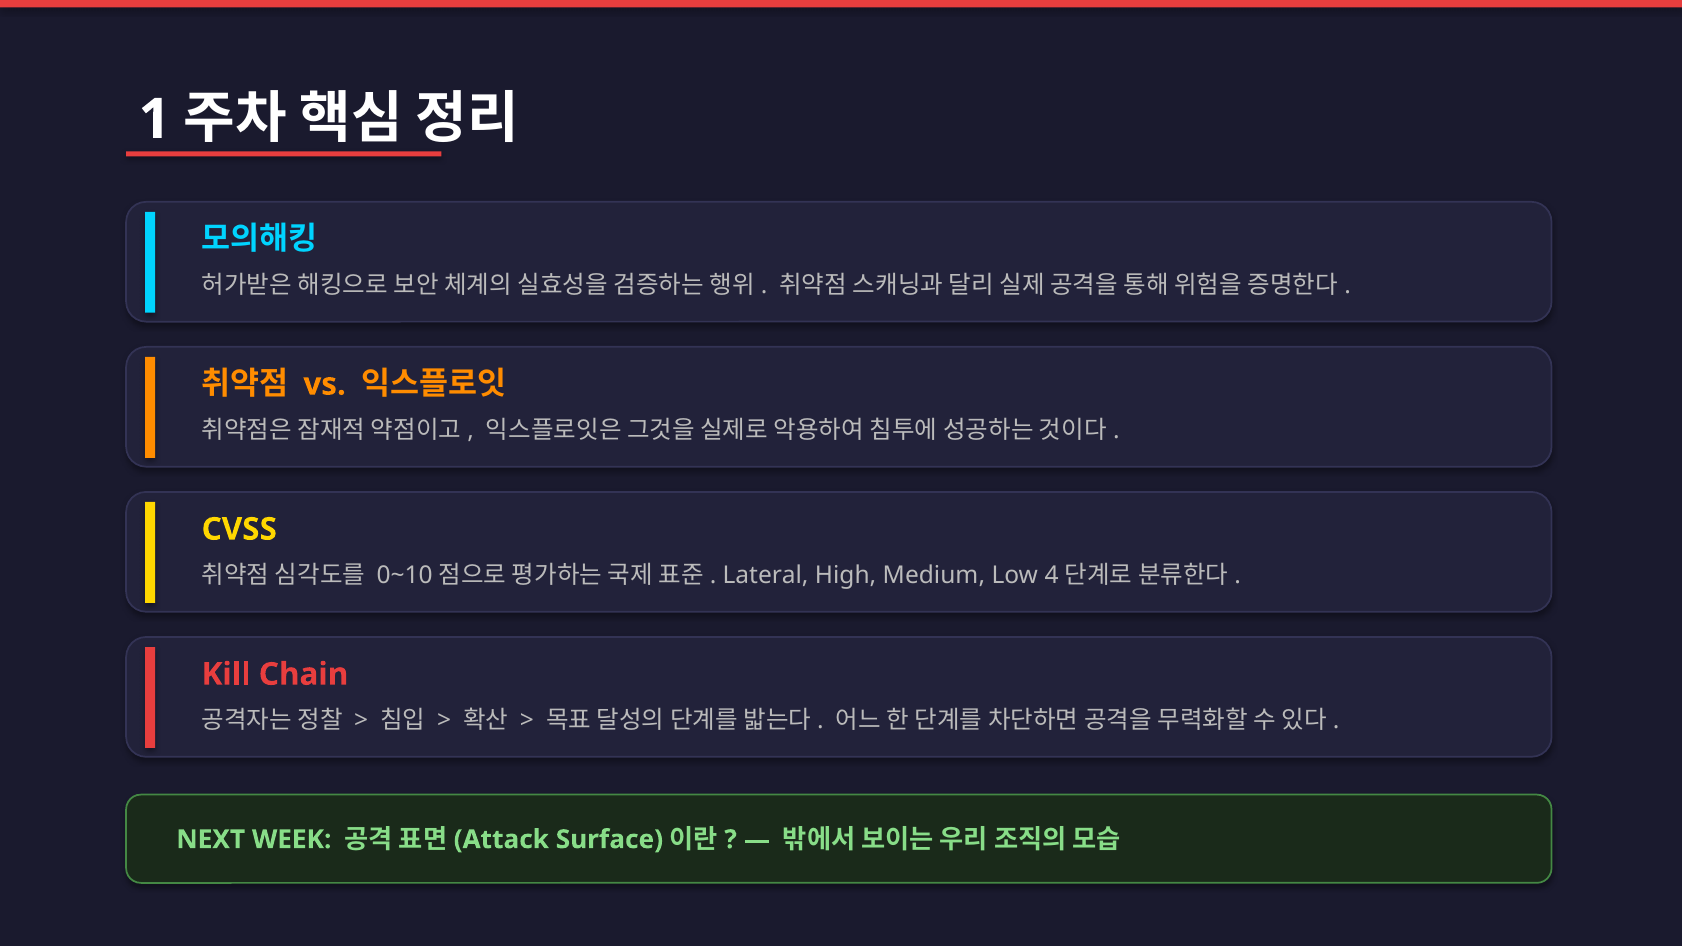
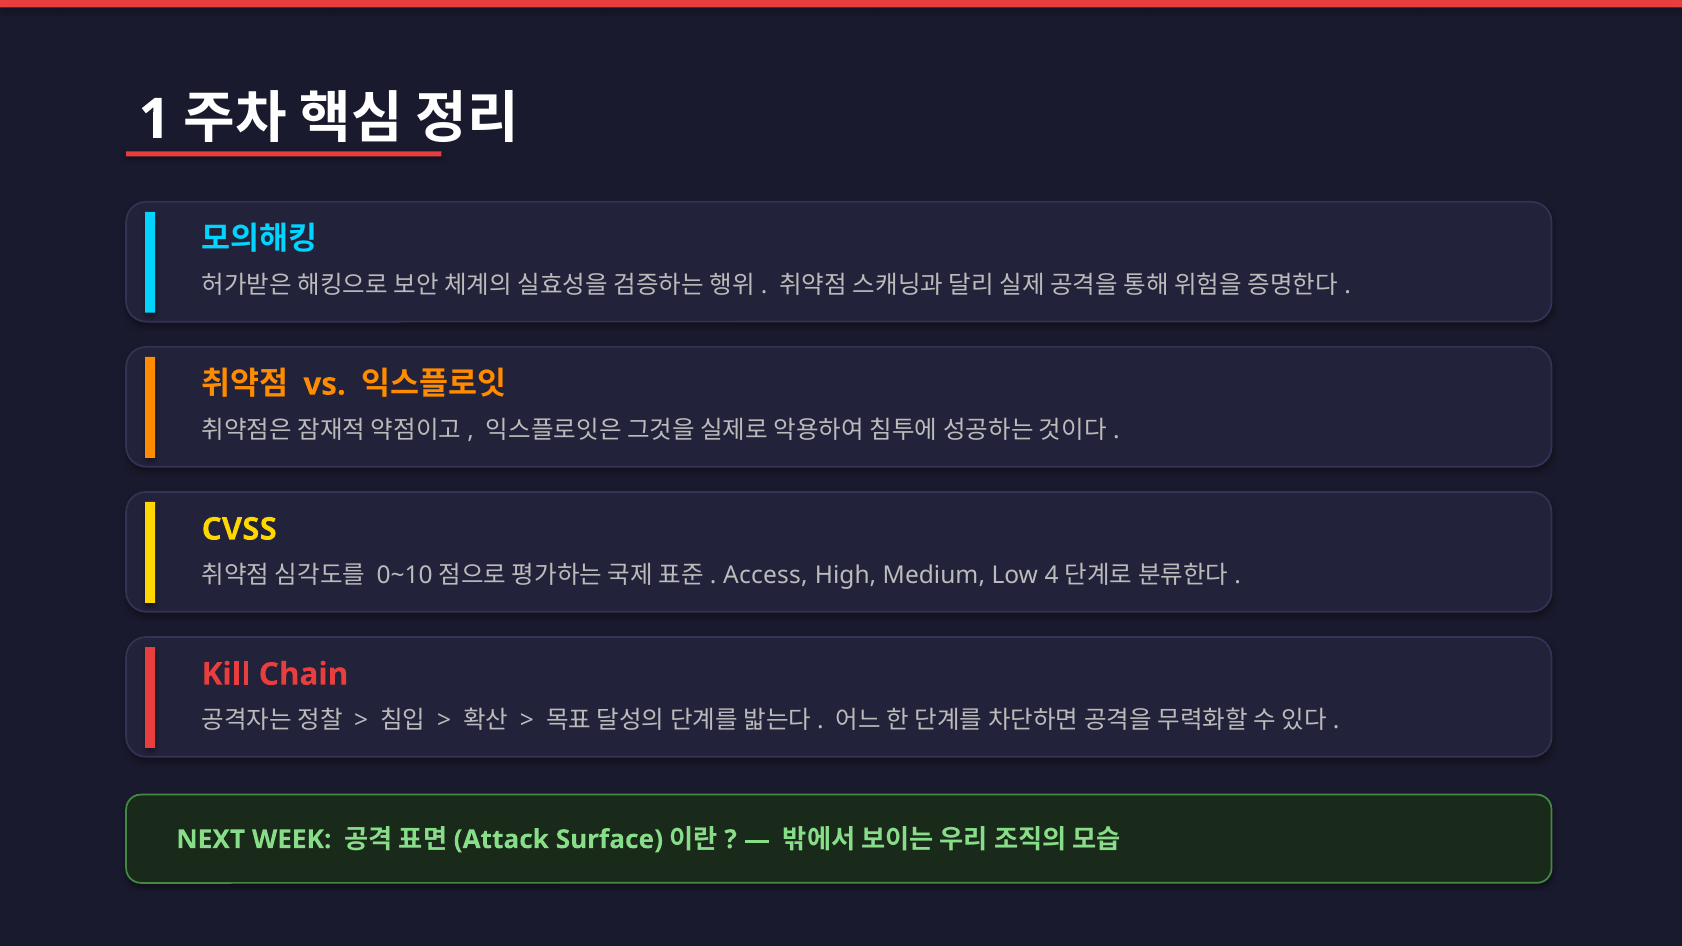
Lateral: Lateral -> Access
